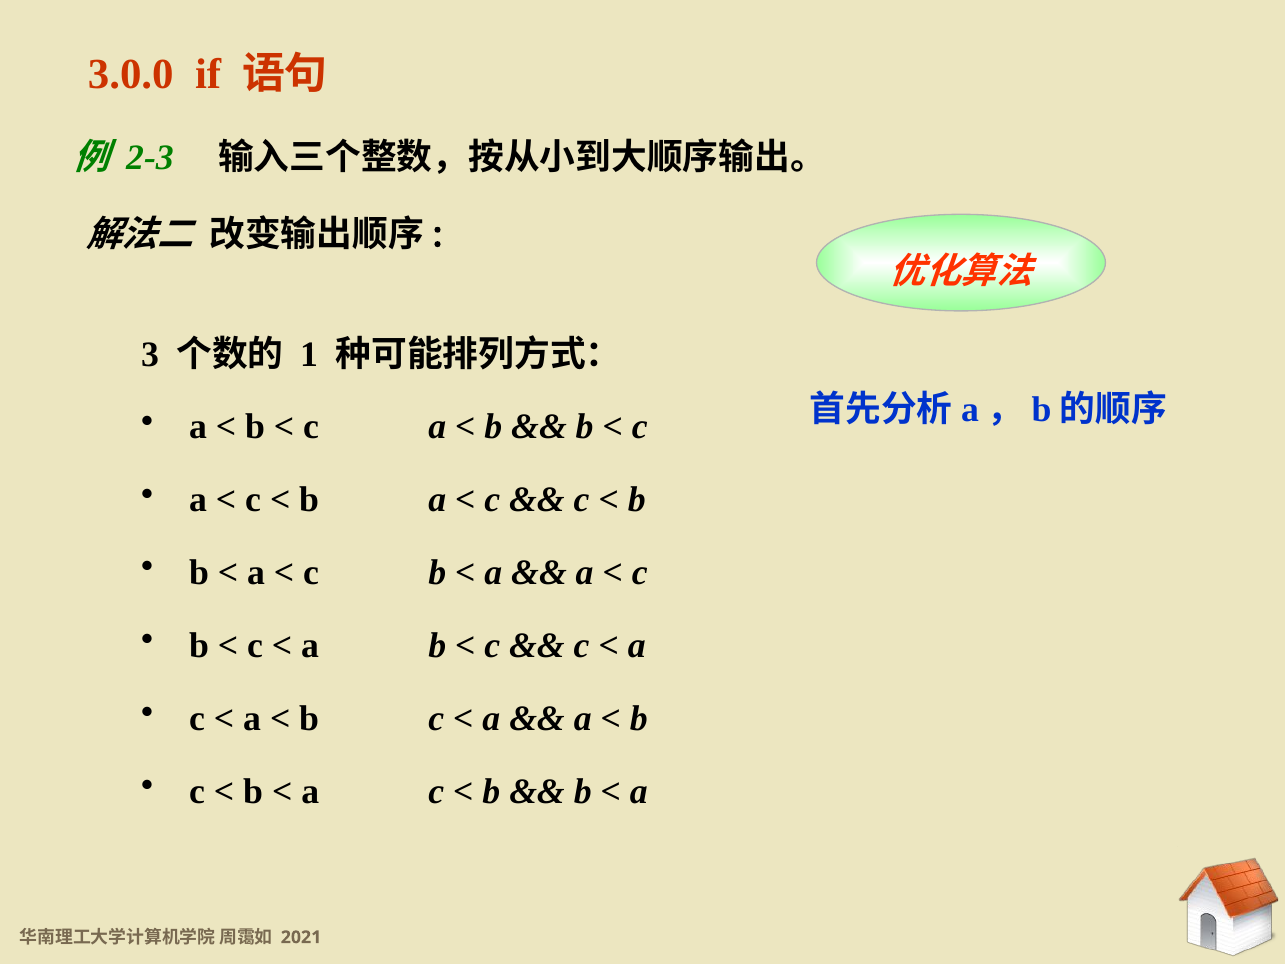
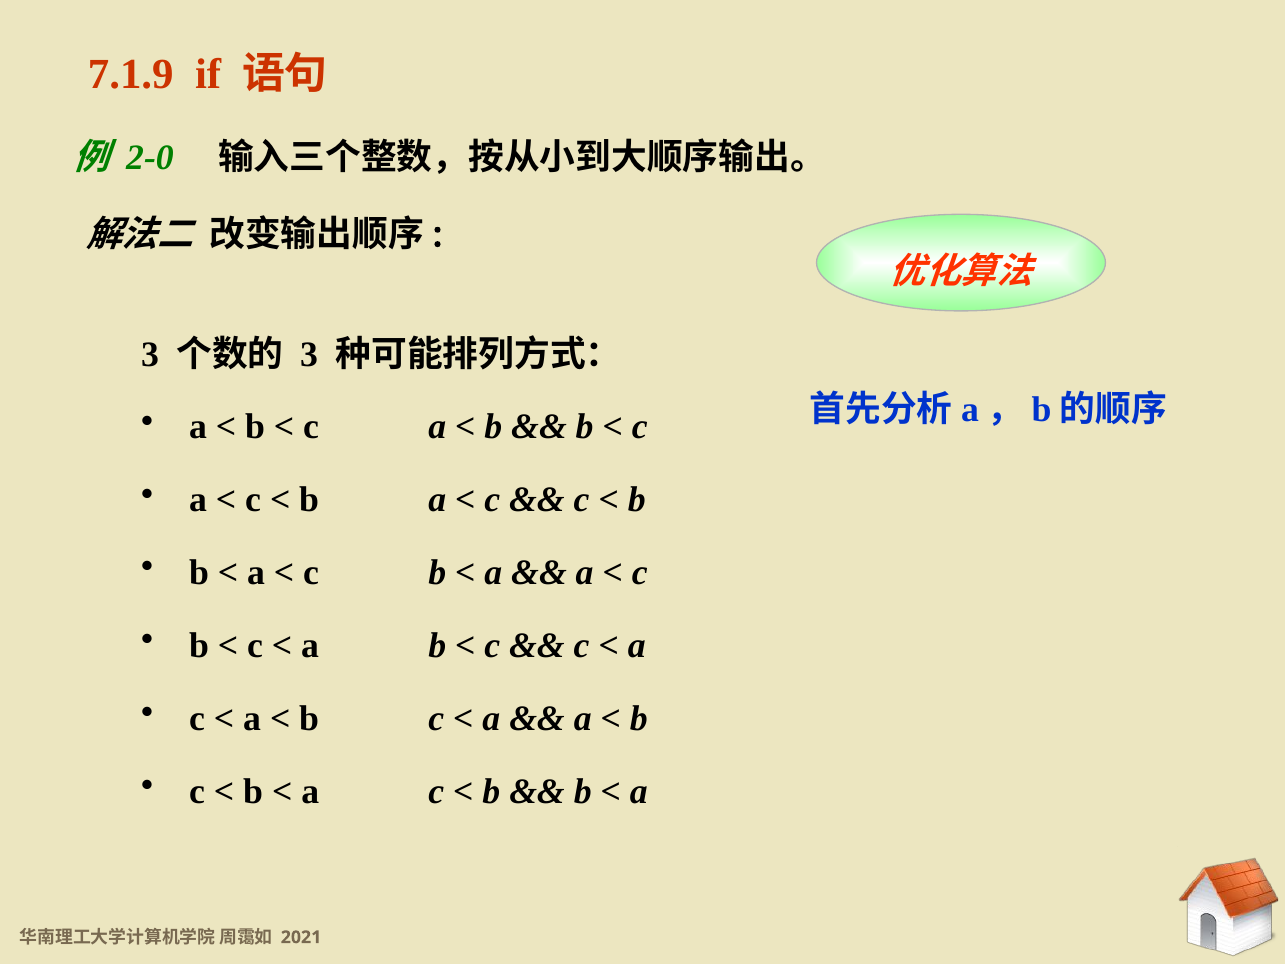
3.0.0: 3.0.0 -> 7.1.9
2-3: 2-3 -> 2-0
1 at (309, 354): 1 -> 3
